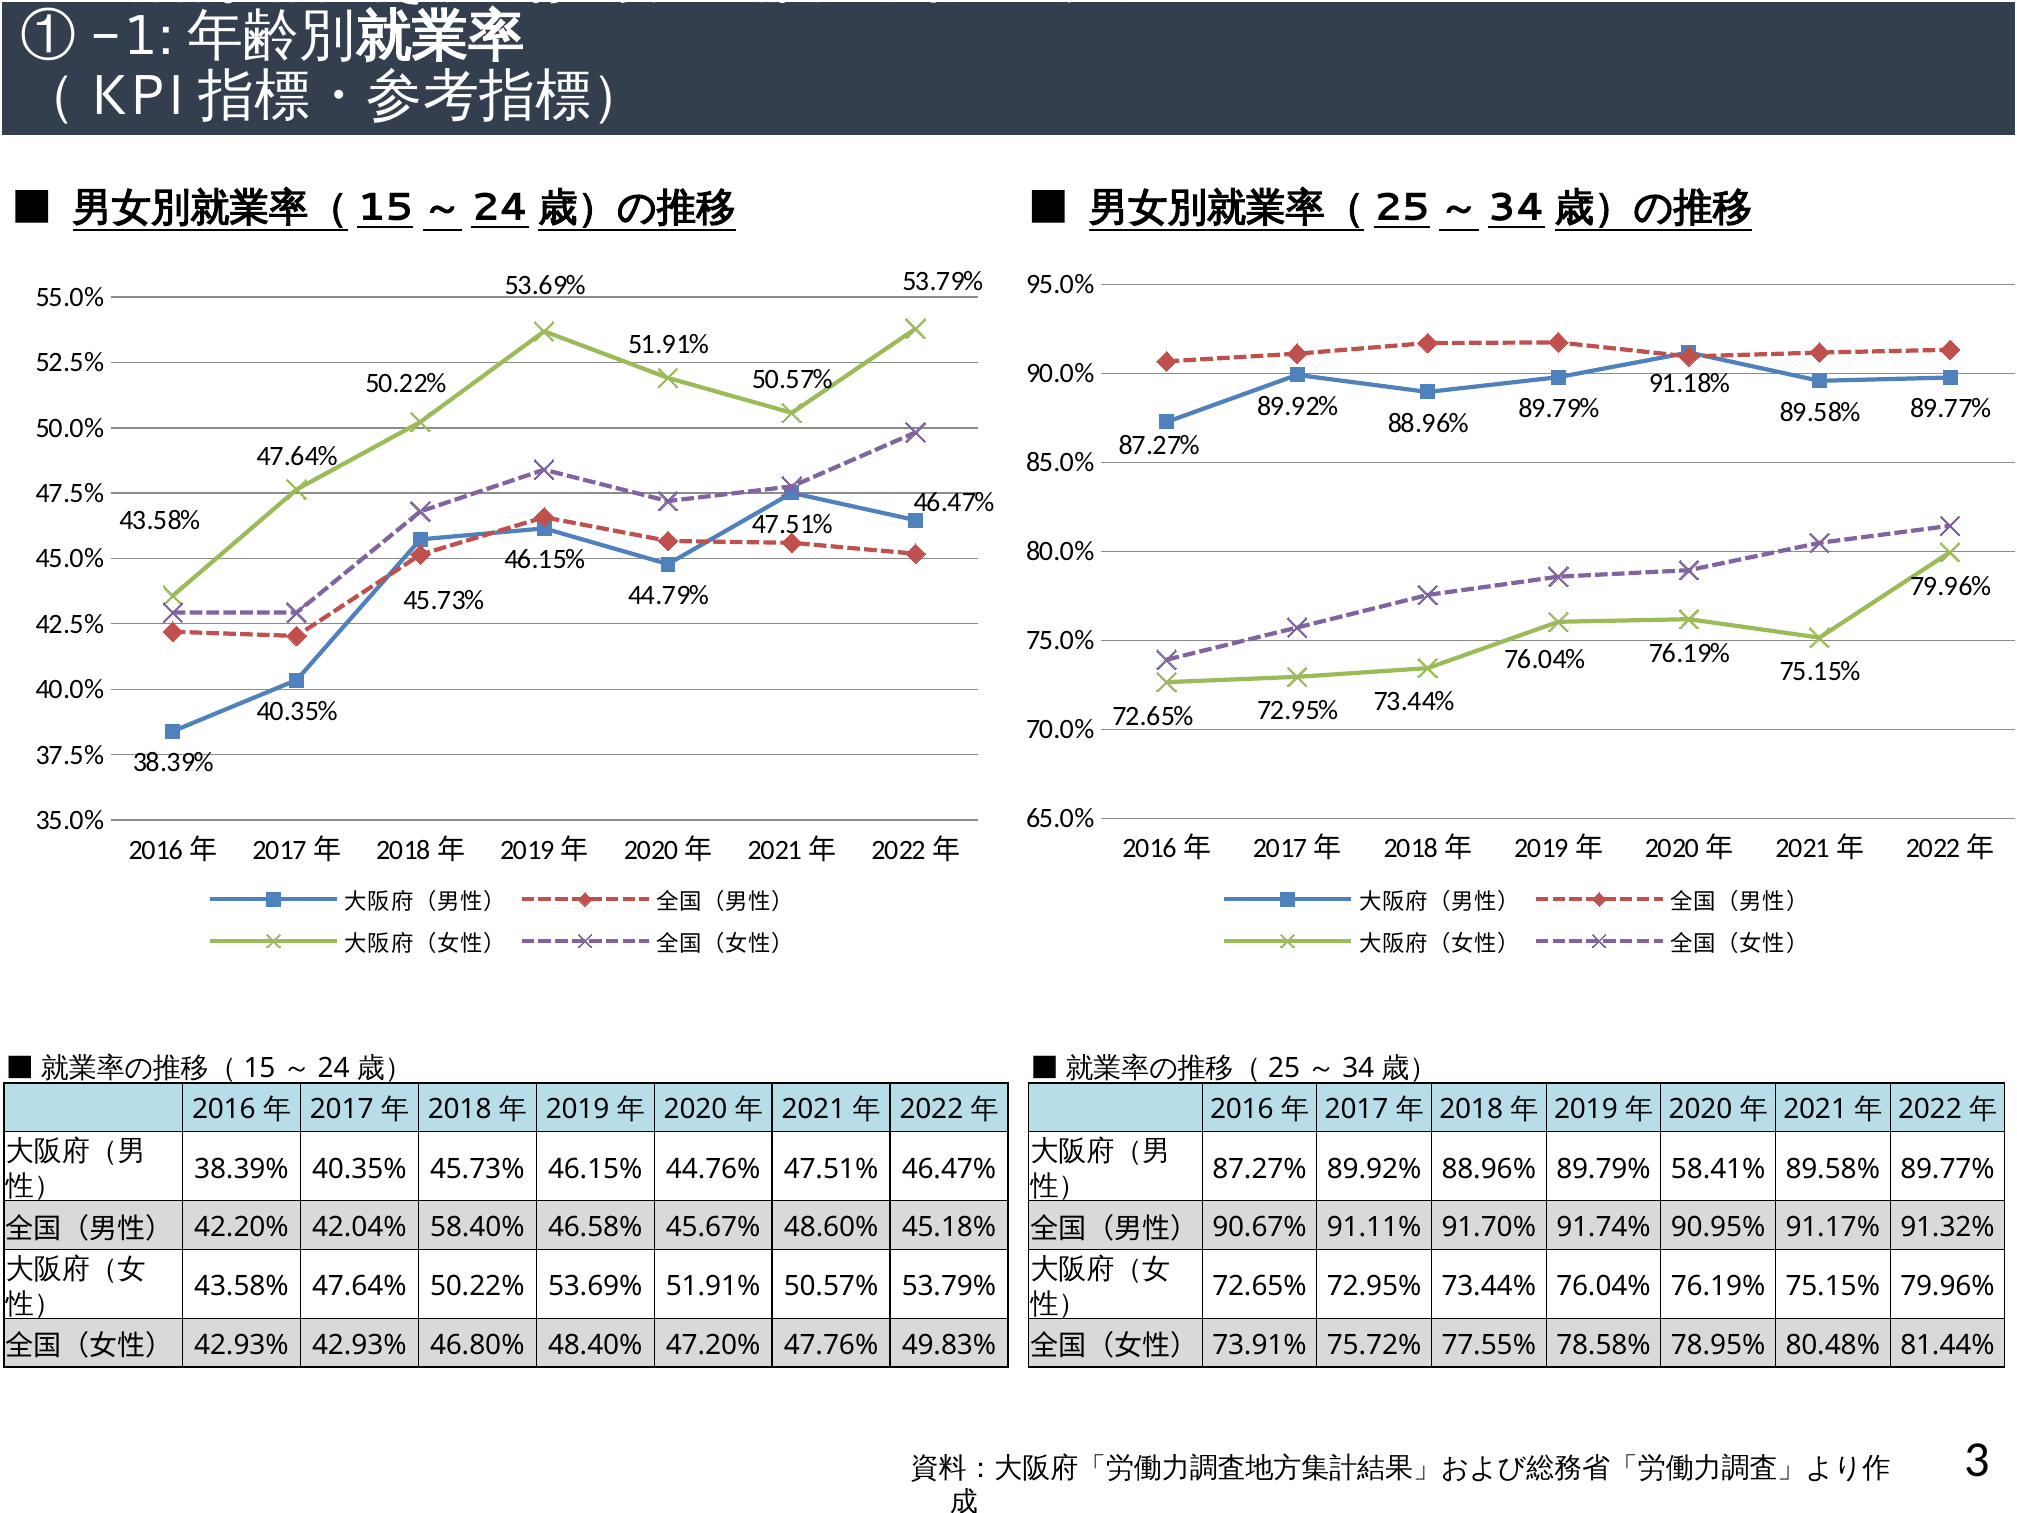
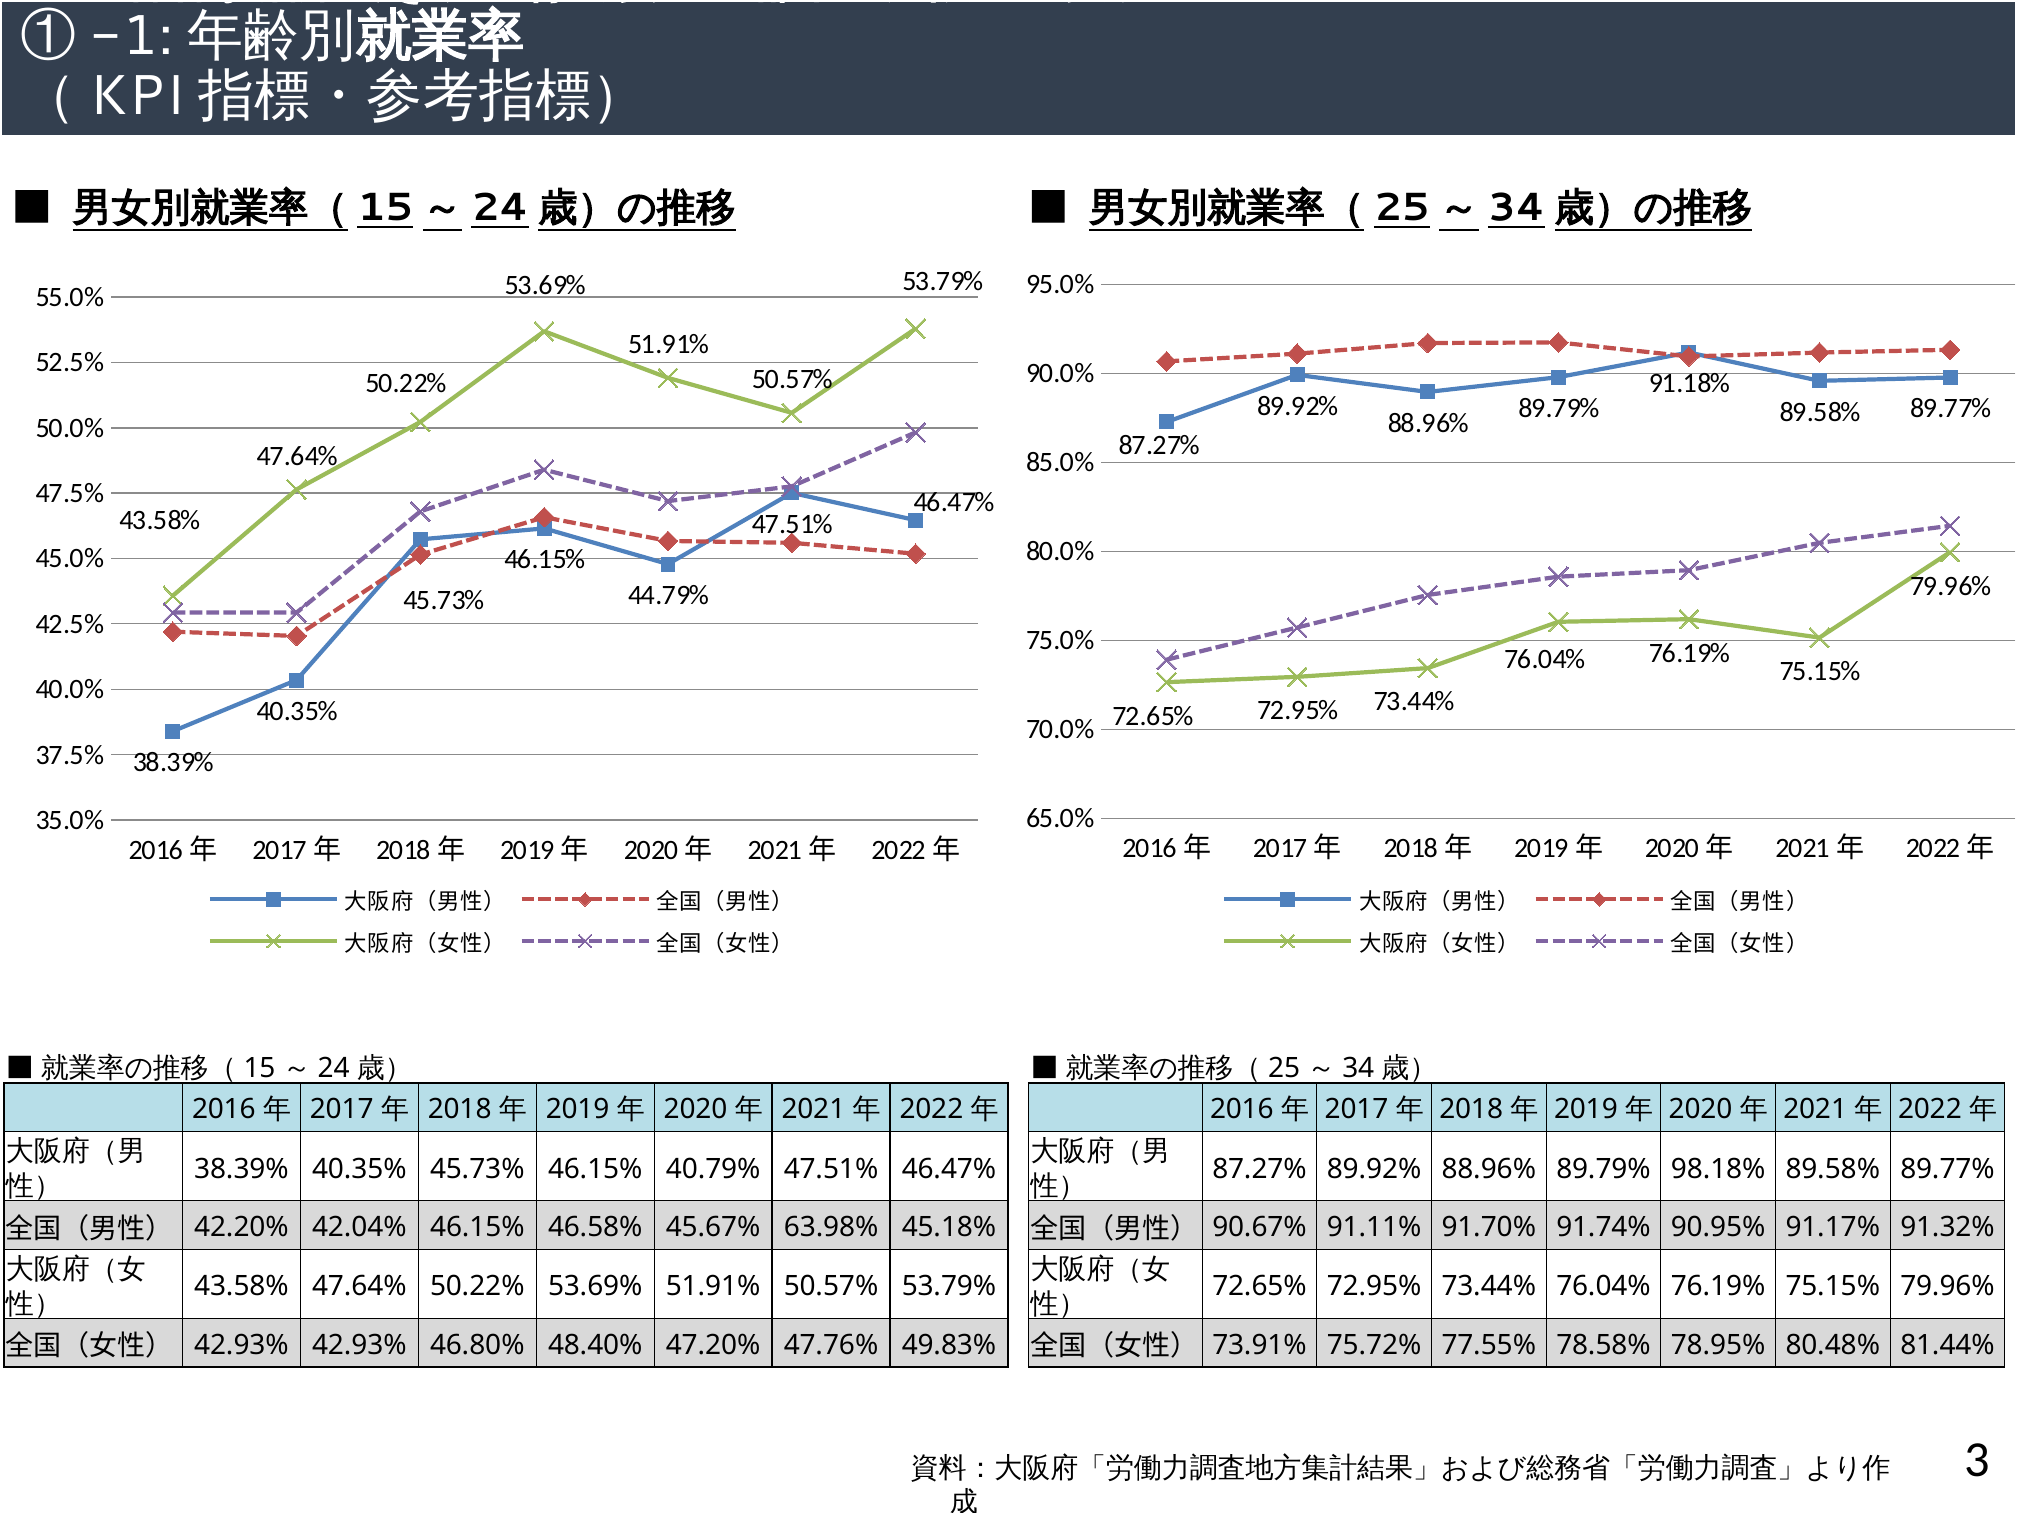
44.76%: 44.76% -> 40.79%
58.41%: 58.41% -> 98.18%
42.04% 58.40%: 58.40% -> 46.15%
48.60%: 48.60% -> 63.98%
